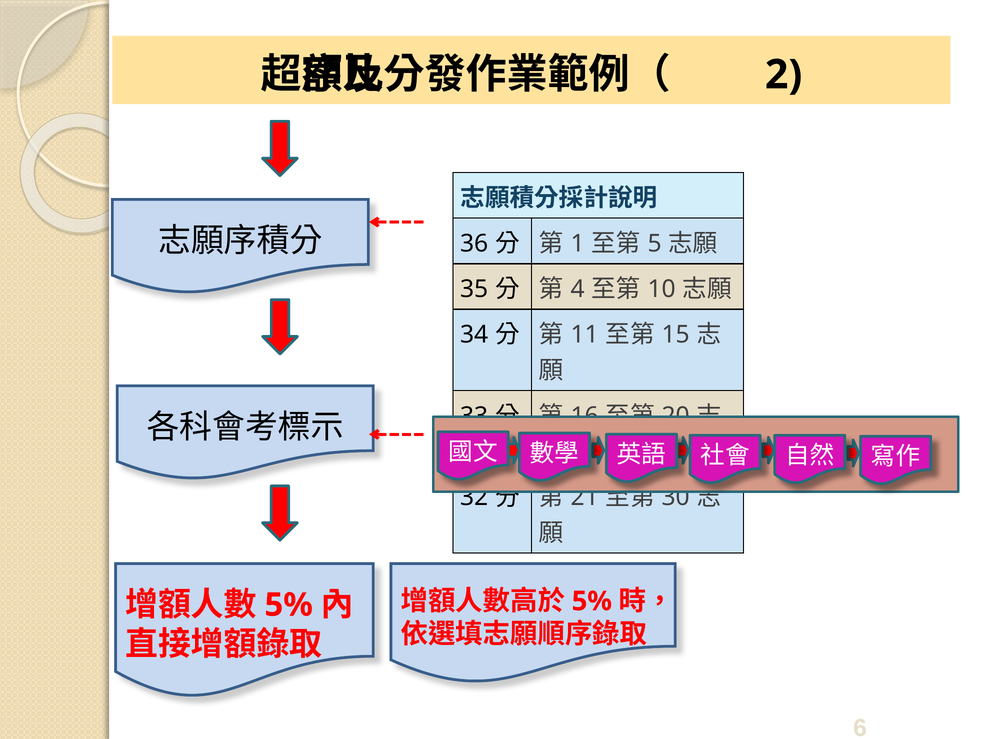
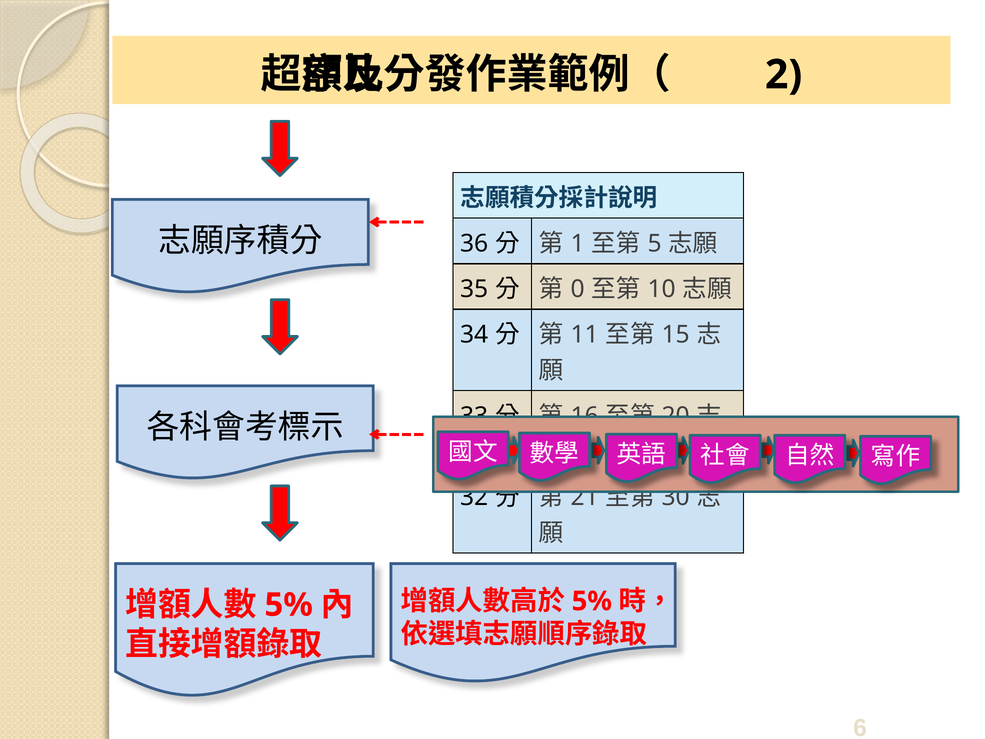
4: 4 -> 0
